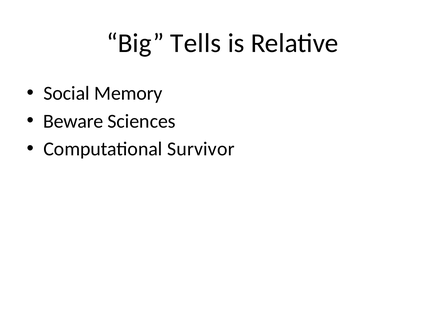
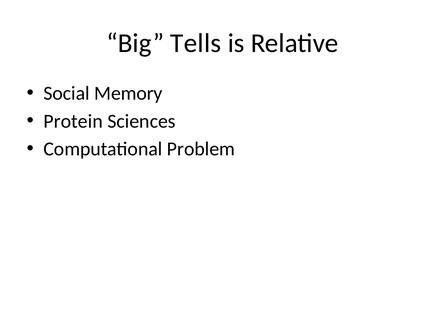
Beware: Beware -> Protein
Survivor: Survivor -> Problem
